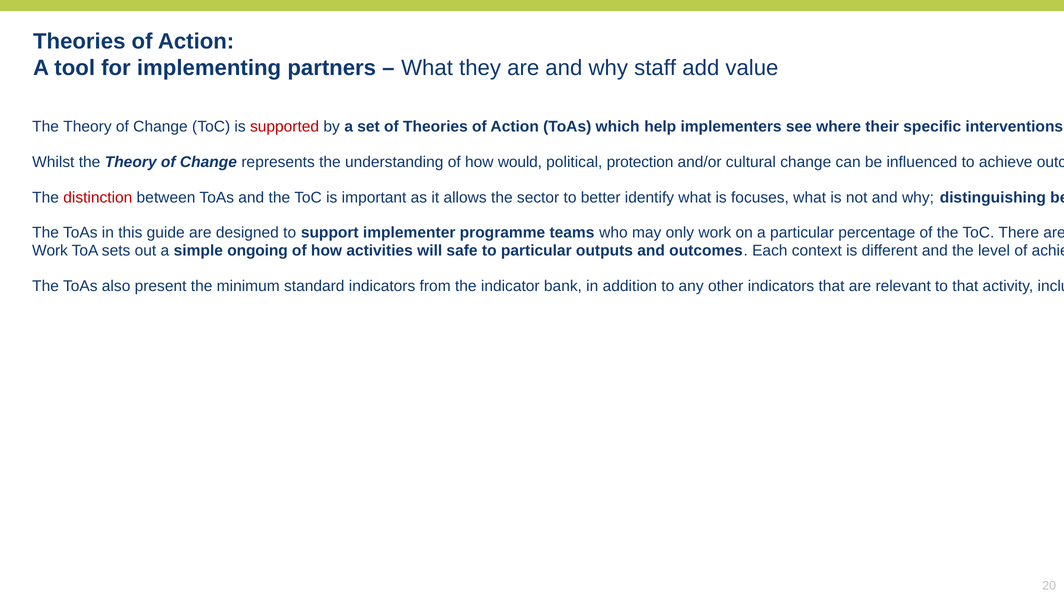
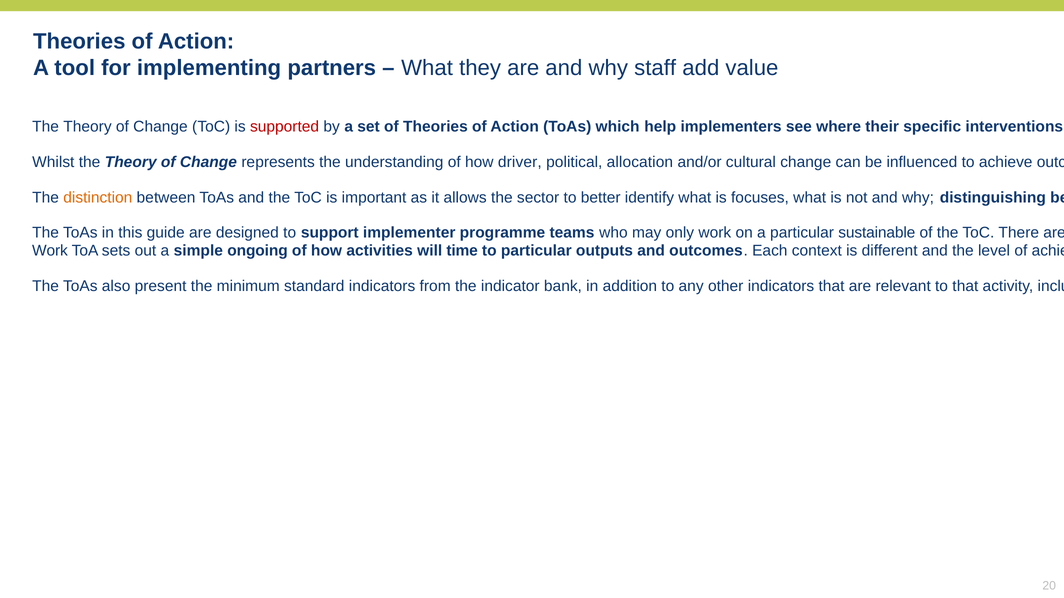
would: would -> driver
protection: protection -> allocation
distinction colour: red -> orange
percentage: percentage -> sustainable
safe: safe -> time
